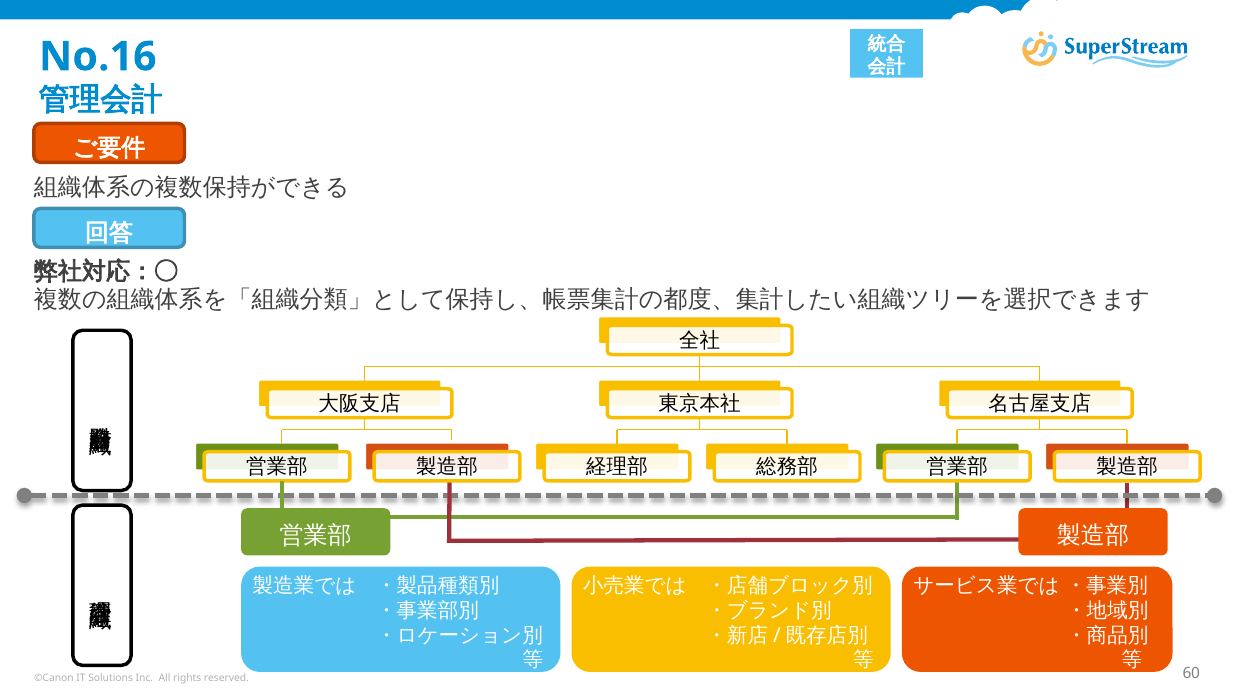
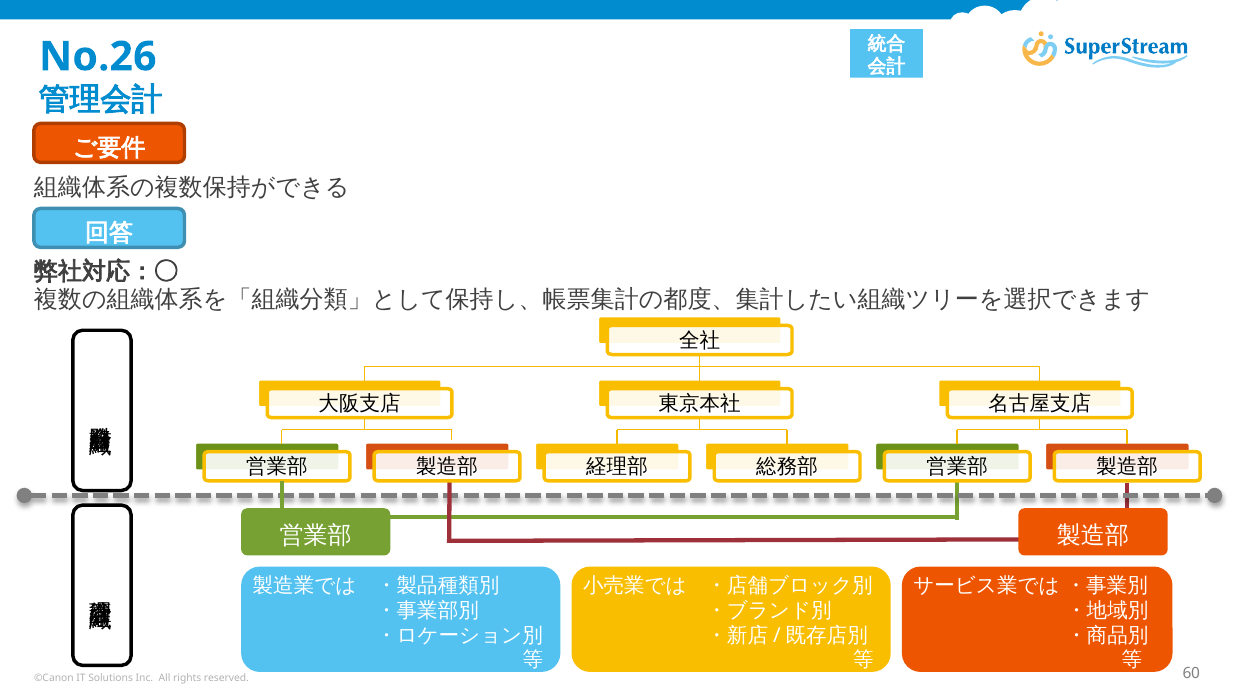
No.16: No.16 -> No.26
